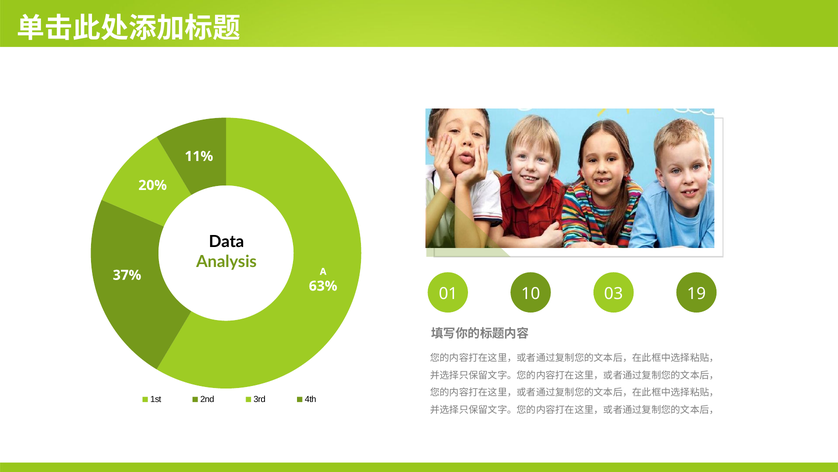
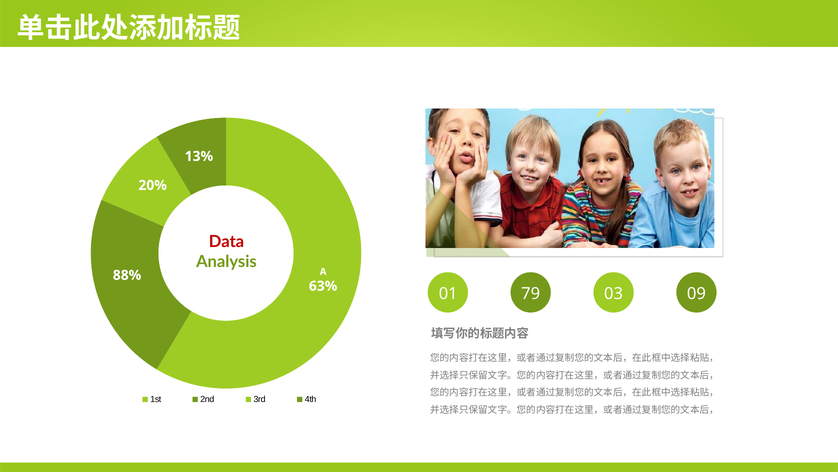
11%: 11% -> 13%
Data colour: black -> red
37%: 37% -> 88%
10: 10 -> 79
19: 19 -> 09
